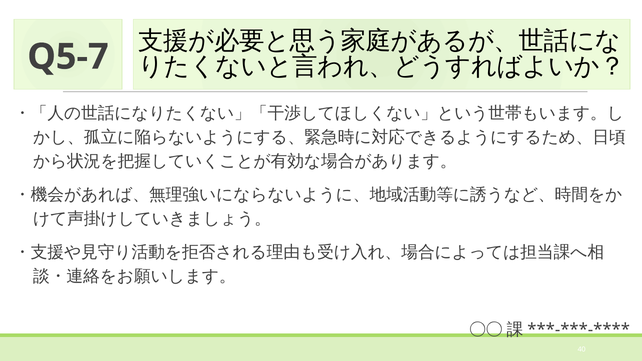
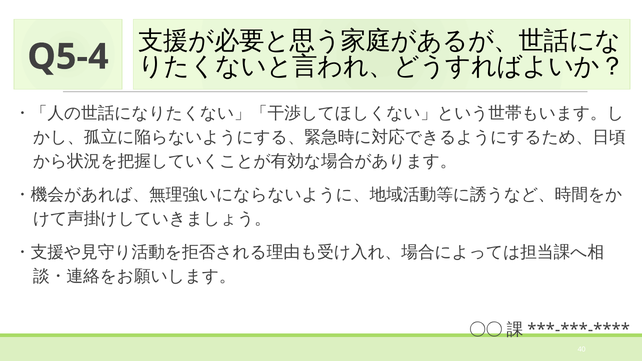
Q5-7: Q5-7 -> Q5-4
